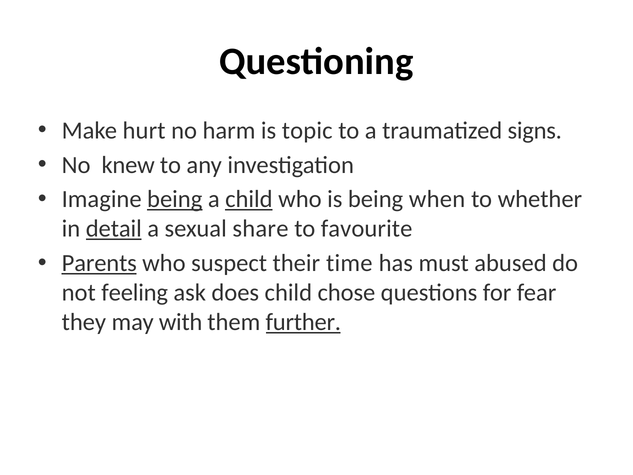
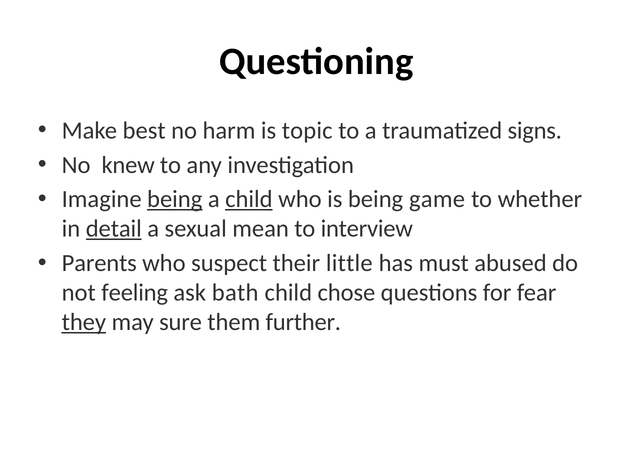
hurt: hurt -> best
when: when -> game
share: share -> mean
favourite: favourite -> interview
Parents underline: present -> none
time: time -> little
does: does -> bath
they underline: none -> present
with: with -> sure
further underline: present -> none
